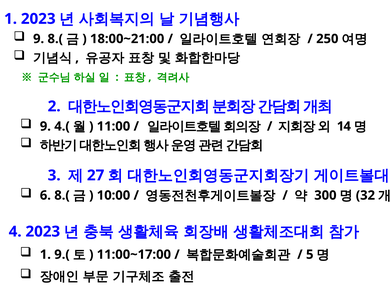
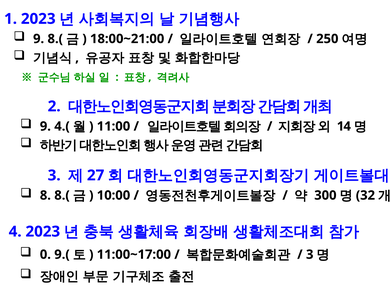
6: 6 -> 8
1 at (45, 255): 1 -> 0
5 at (310, 255): 5 -> 3
